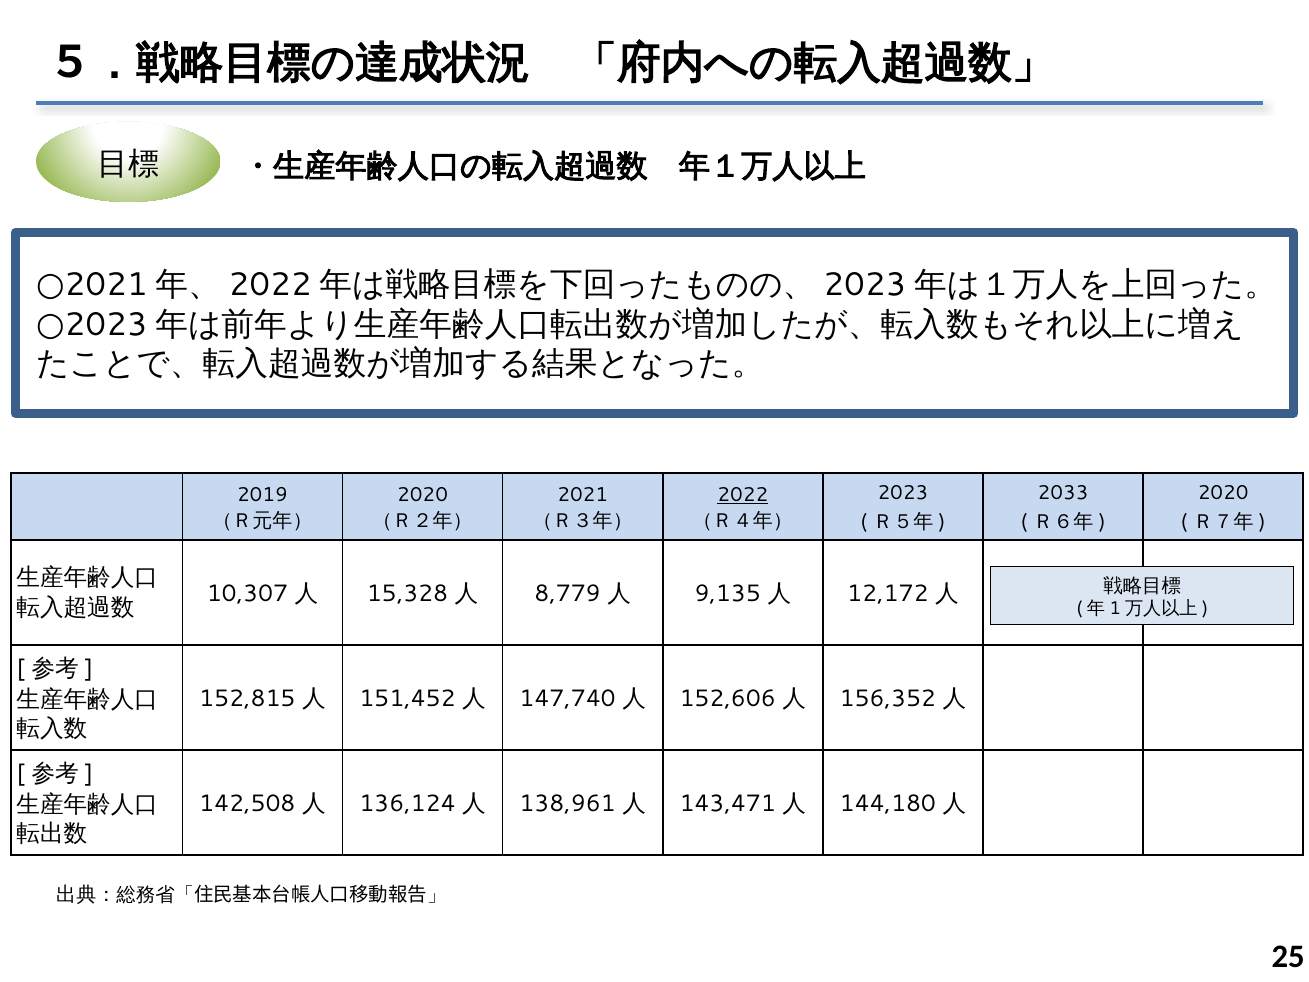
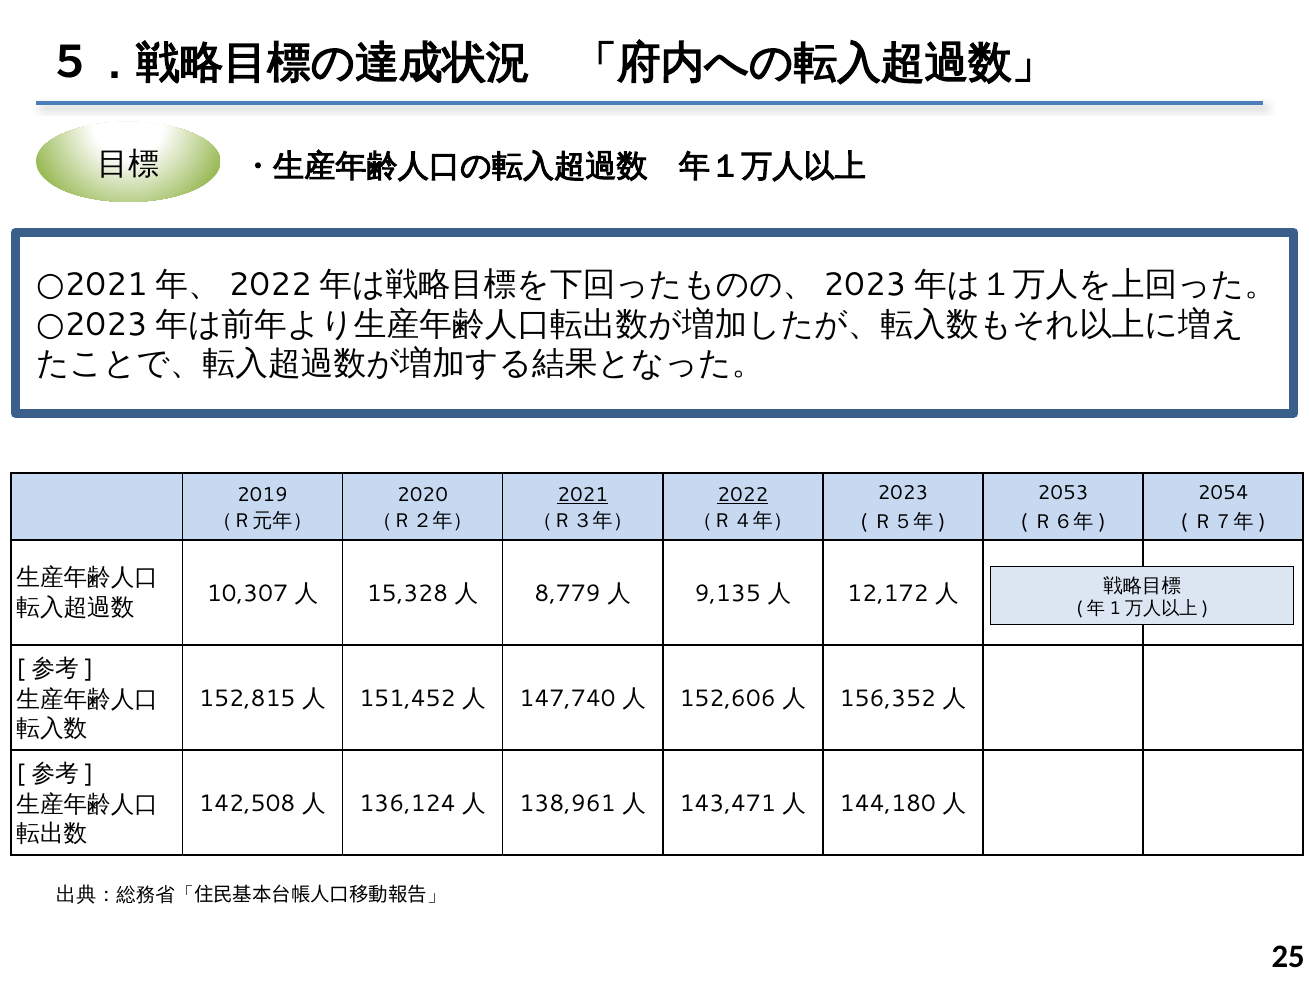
2033: 2033 -> 2053
2020 at (1223, 493): 2020 -> 2054
2021 underline: none -> present
